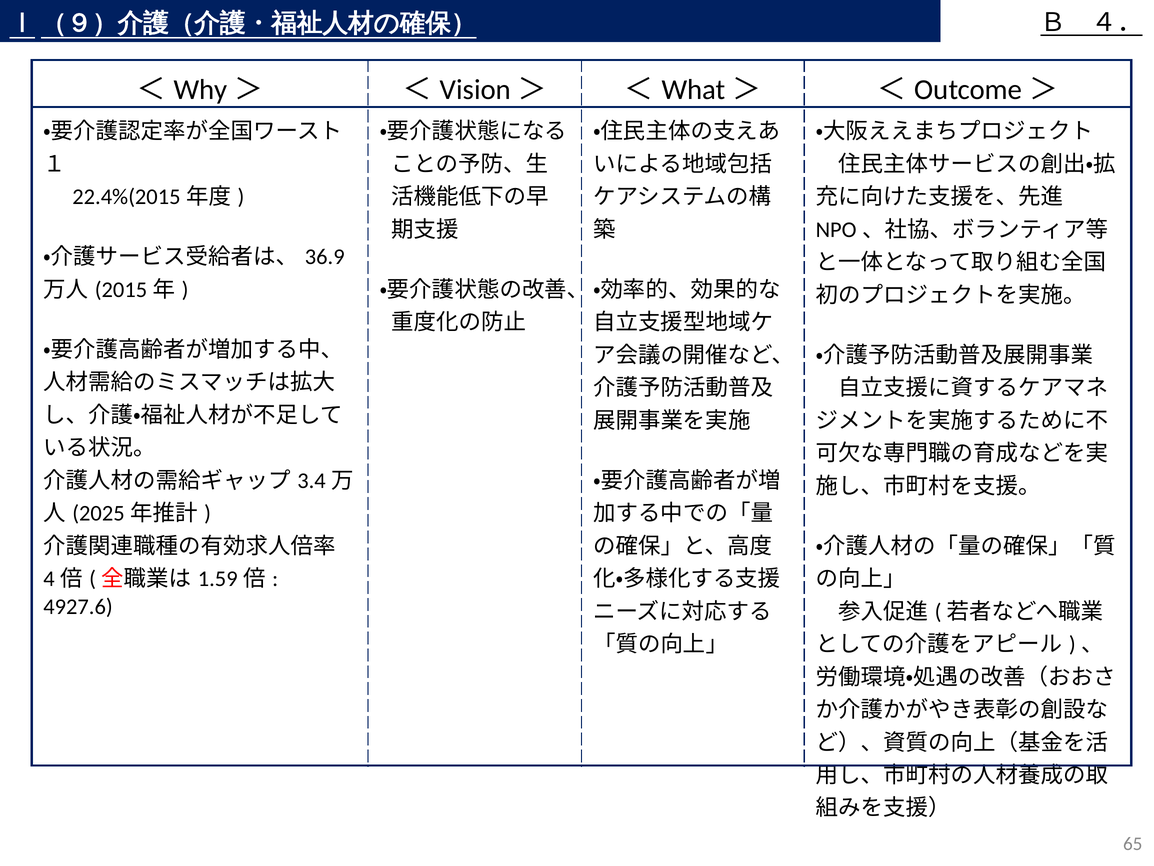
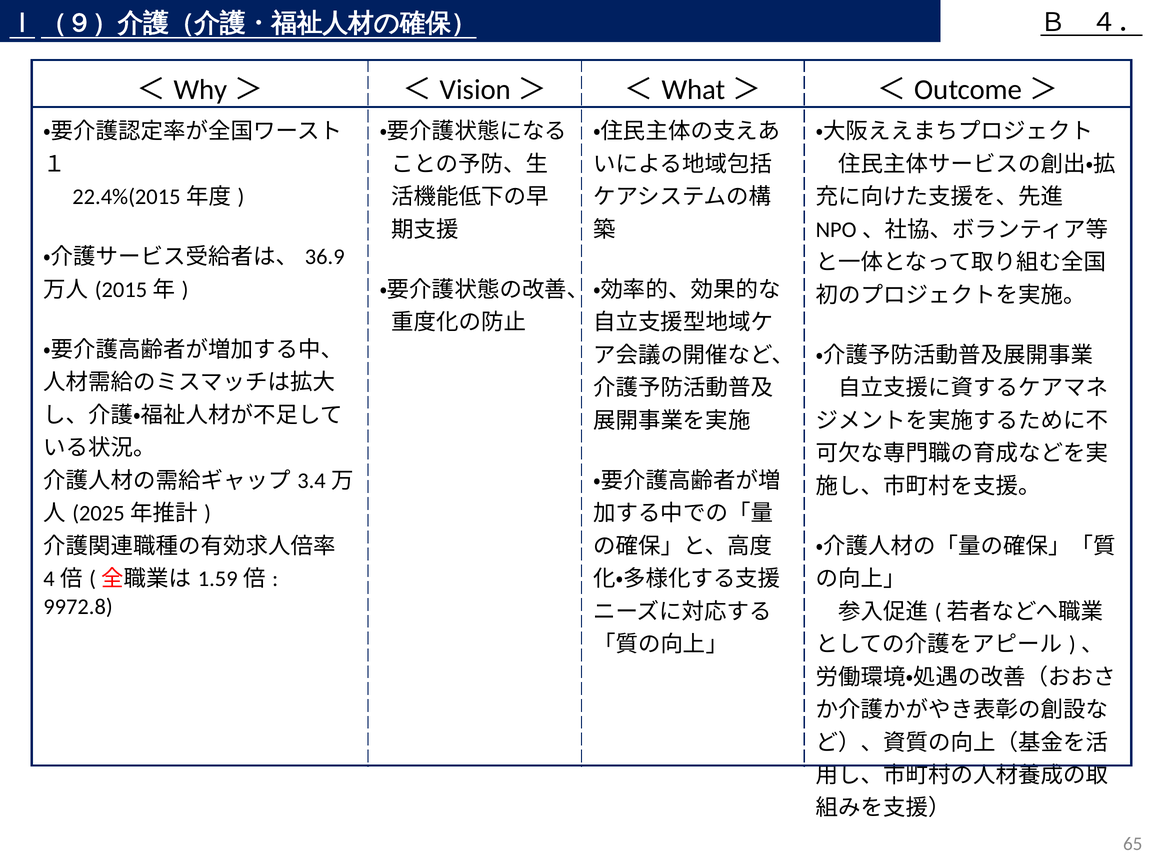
4927.6: 4927.6 -> 9972.8
